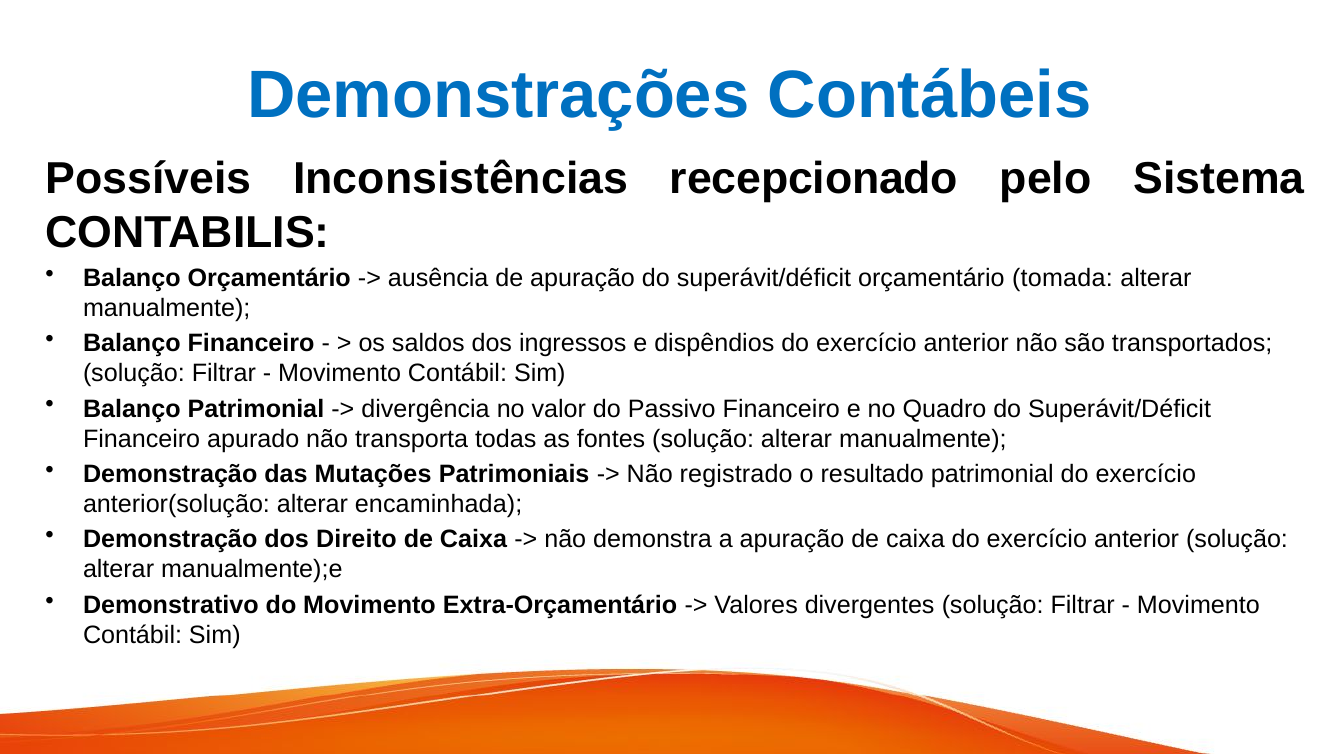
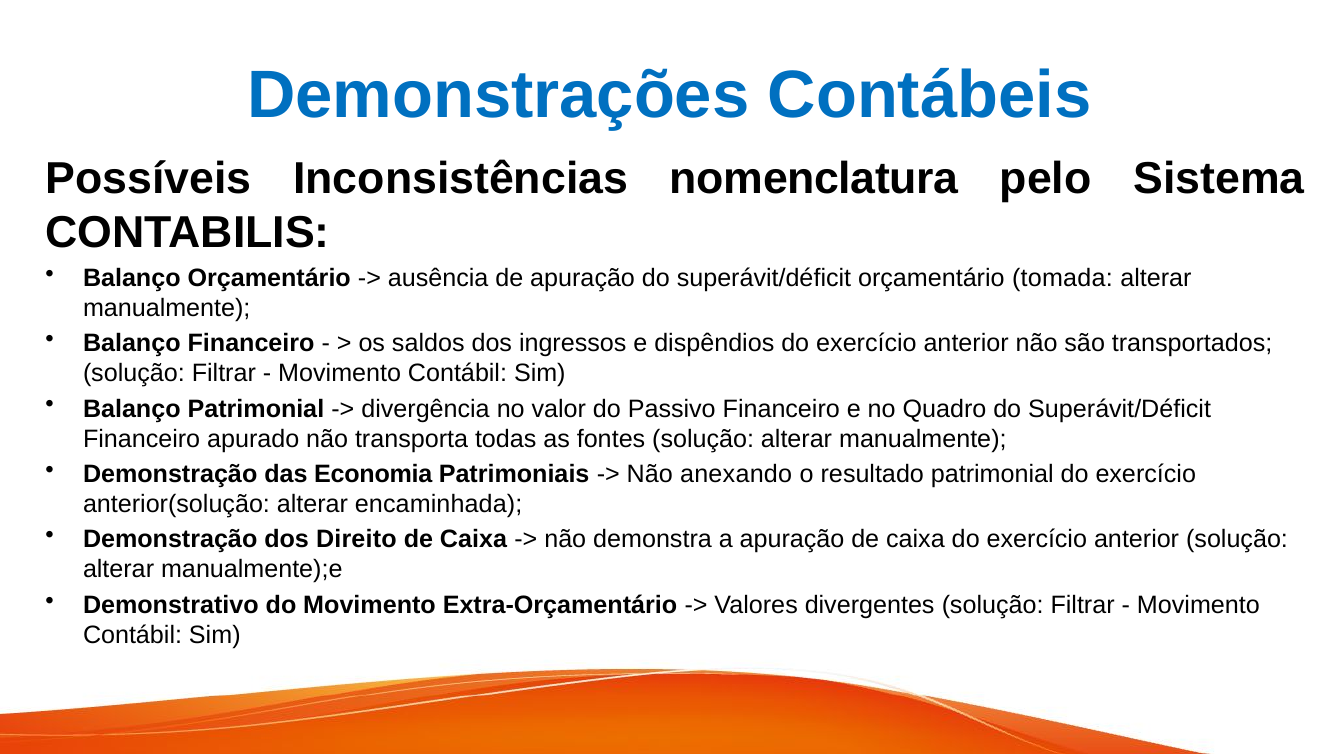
recepcionado: recepcionado -> nomenclatura
Mutações: Mutações -> Economia
registrado: registrado -> anexando
